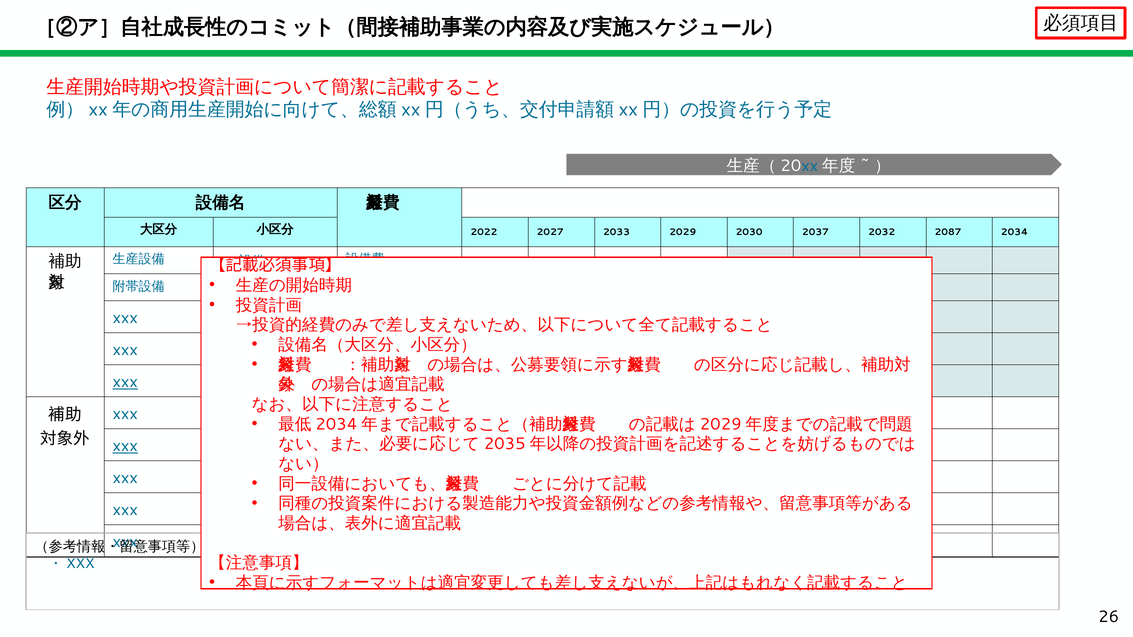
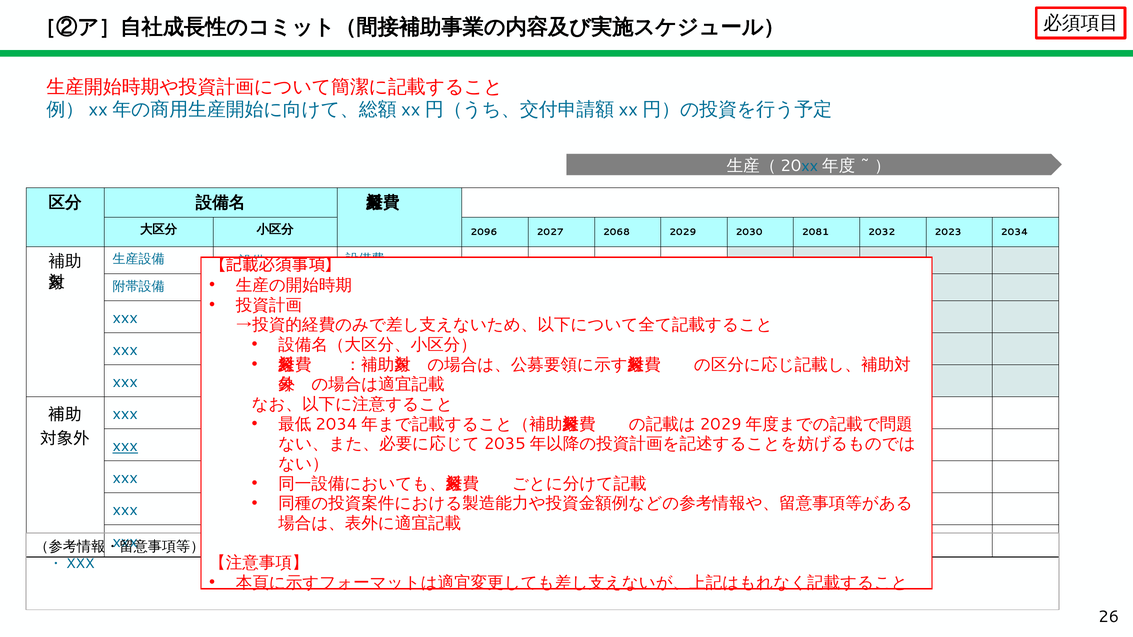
2022: 2022 -> 2096
2033: 2033 -> 2068
2037: 2037 -> 2081
2087: 2087 -> 2023
xxx at (125, 382) underline: present -> none
